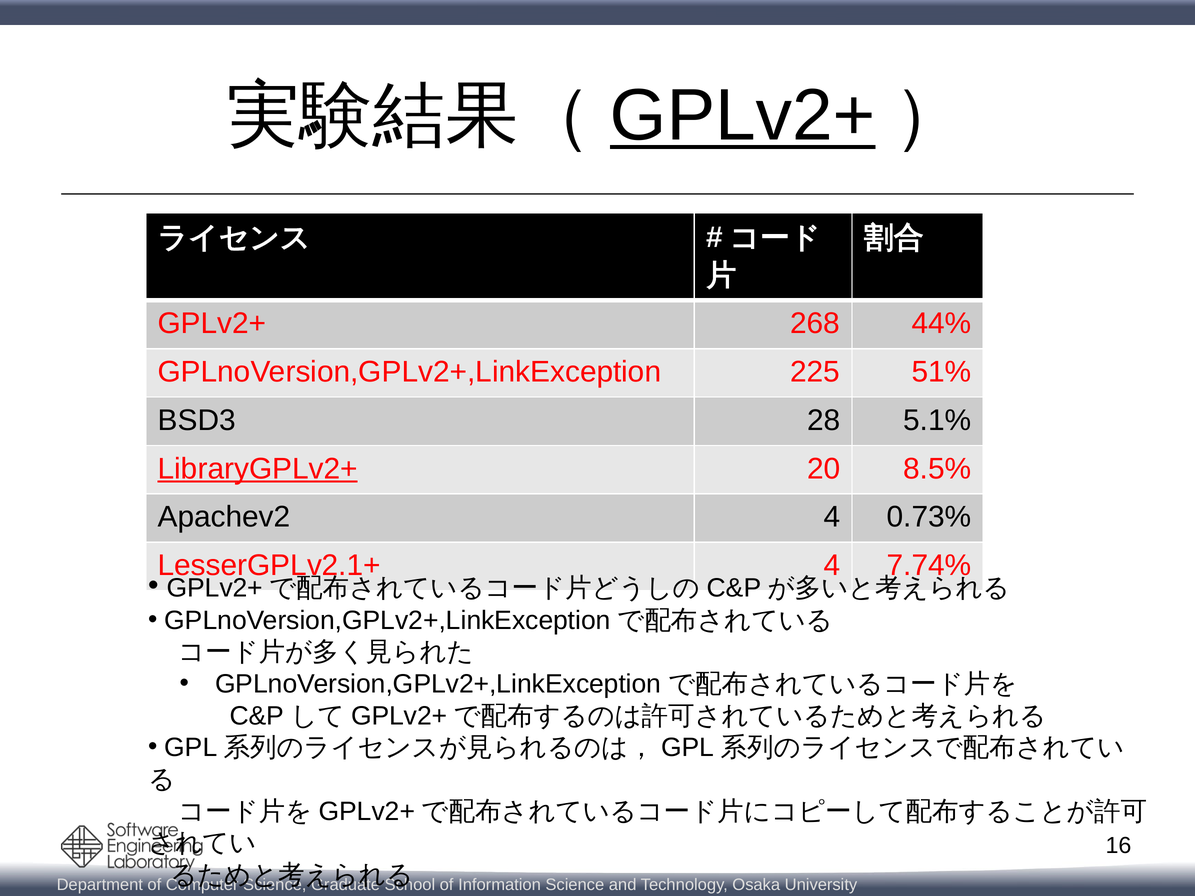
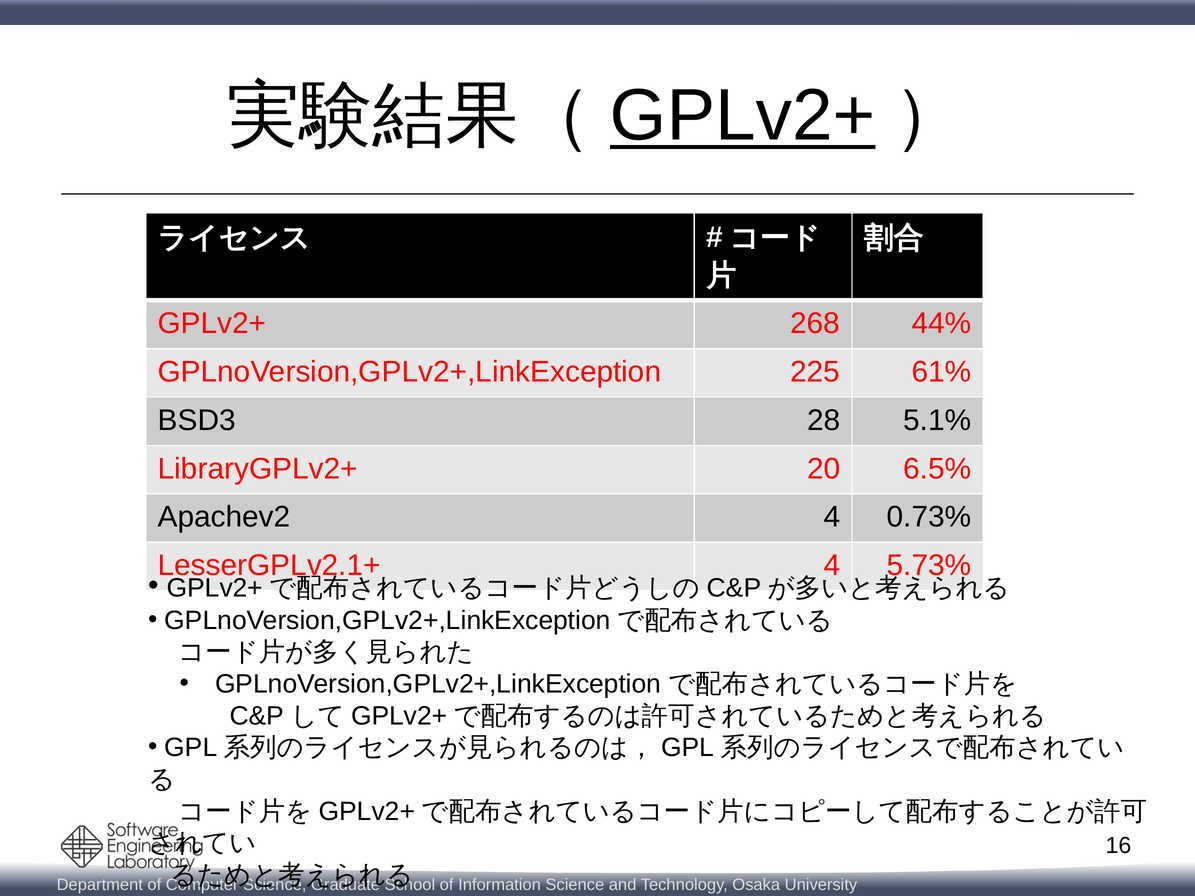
51%: 51% -> 61%
LibraryGPLv2+ underline: present -> none
8.5%: 8.5% -> 6.5%
7.74%: 7.74% -> 5.73%
